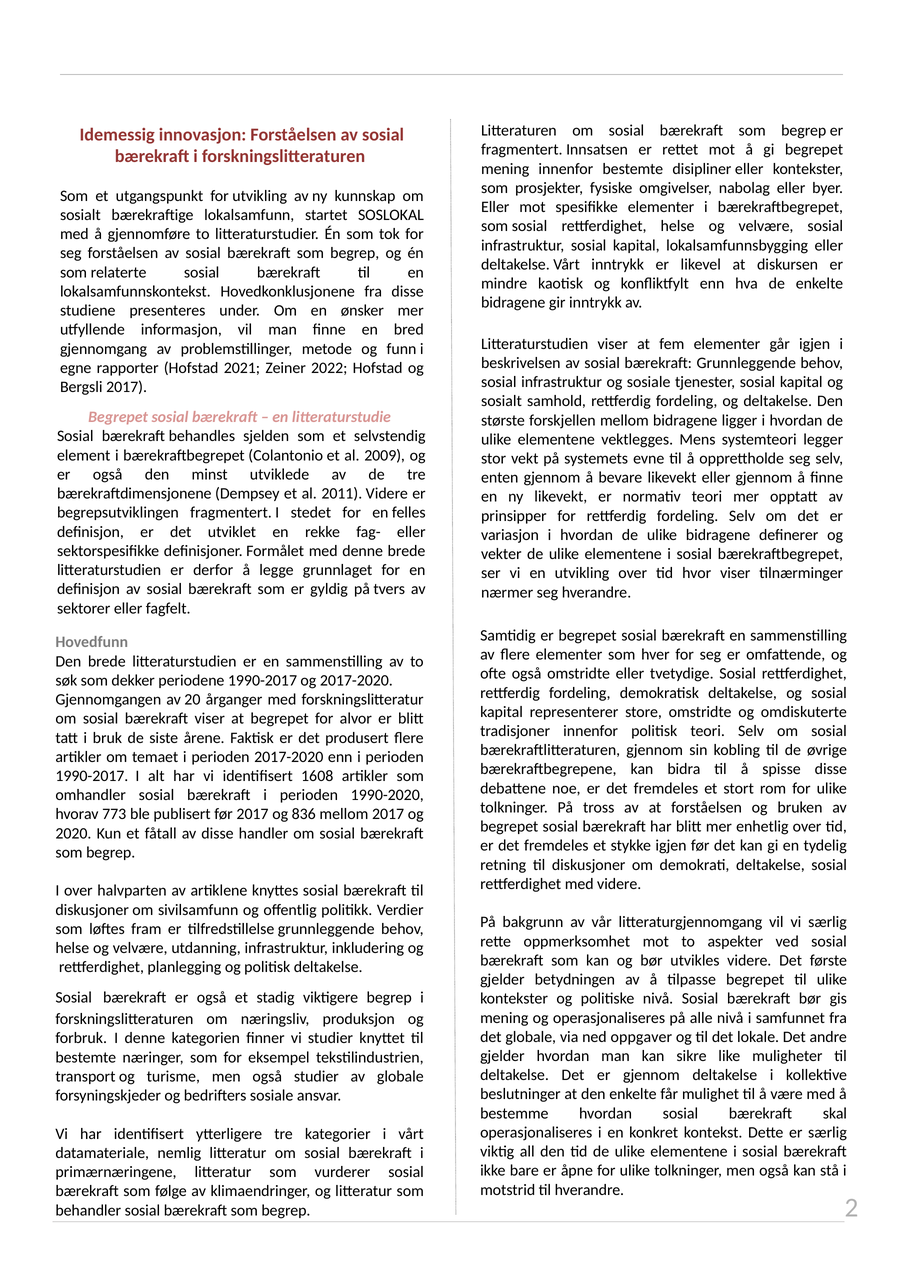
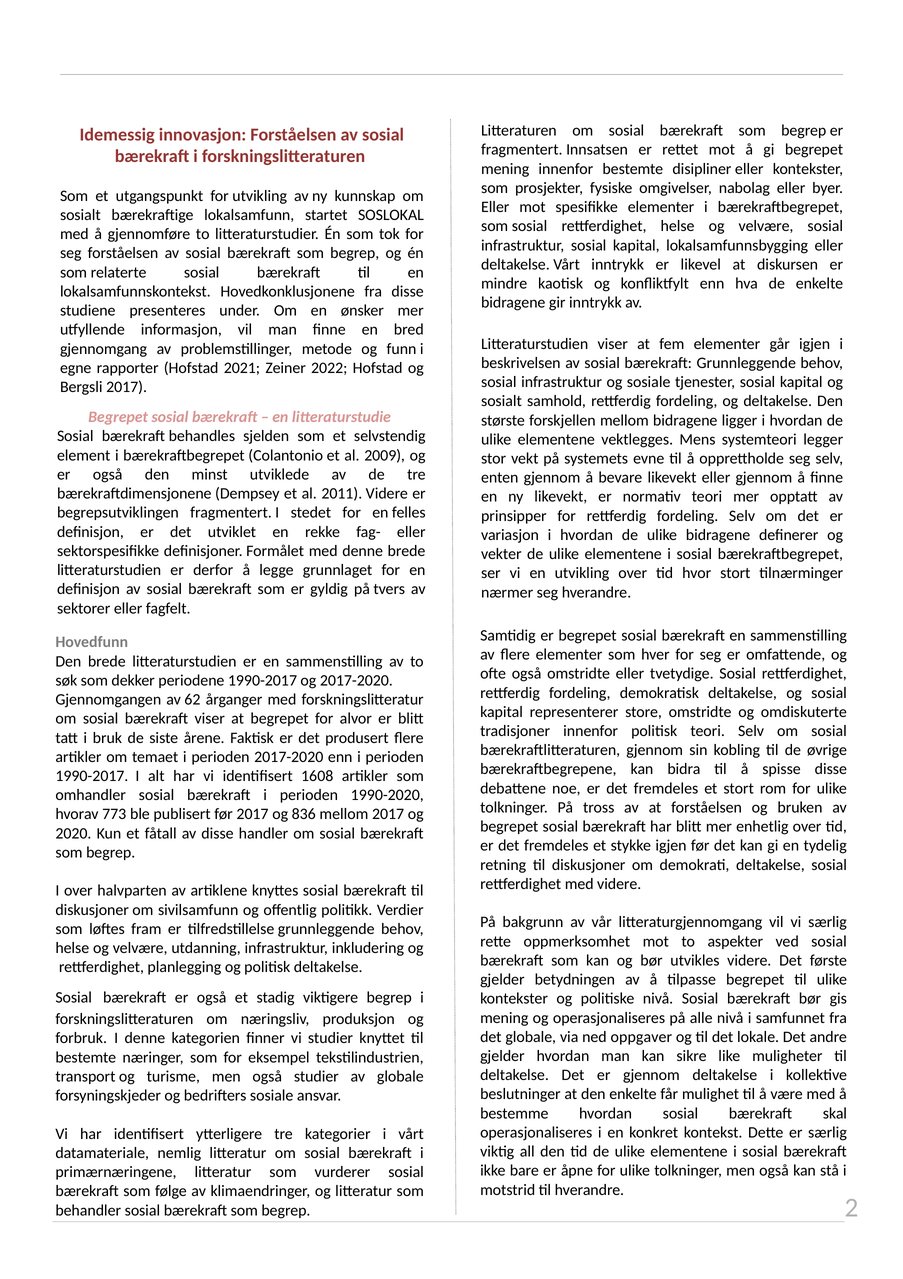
hvor viser: viser -> stort
20: 20 -> 62
